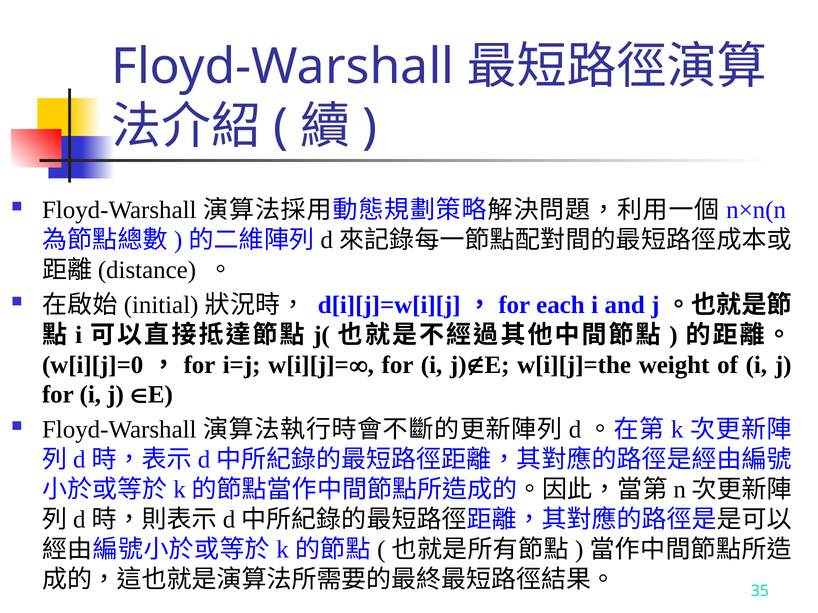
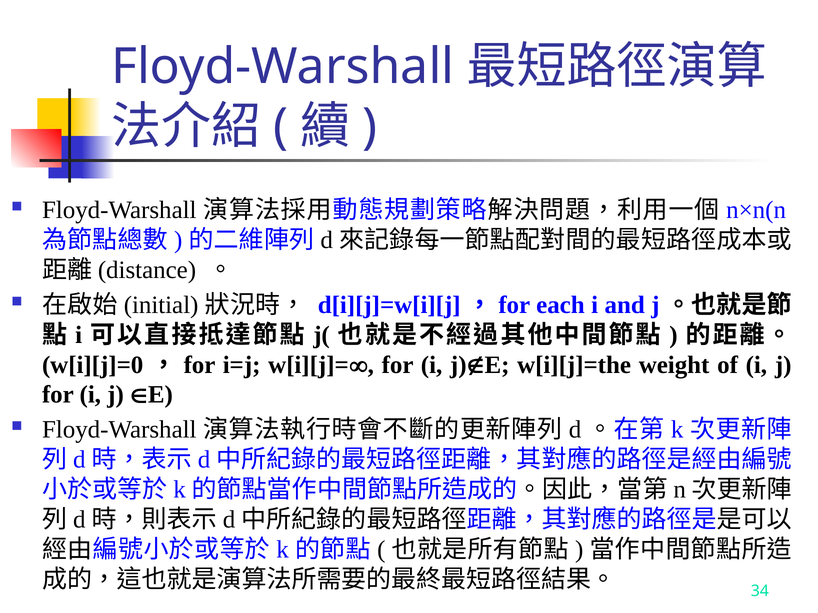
35: 35 -> 34
